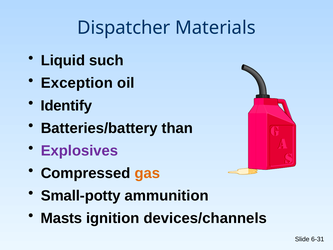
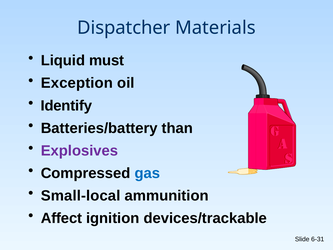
such: such -> must
gas colour: orange -> blue
Small-potty: Small-potty -> Small-local
Masts: Masts -> Affect
devices/channels: devices/channels -> devices/trackable
